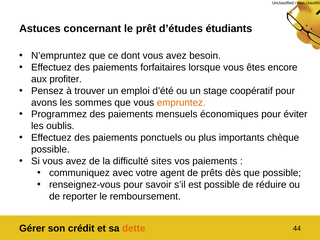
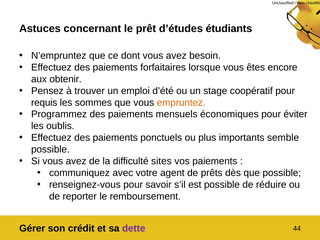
profiter: profiter -> obtenir
avons: avons -> requis
chèque: chèque -> semble
dette colour: orange -> purple
